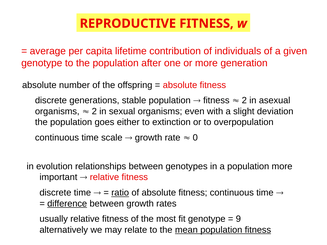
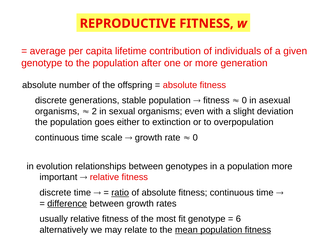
2 at (244, 101): 2 -> 0
9: 9 -> 6
